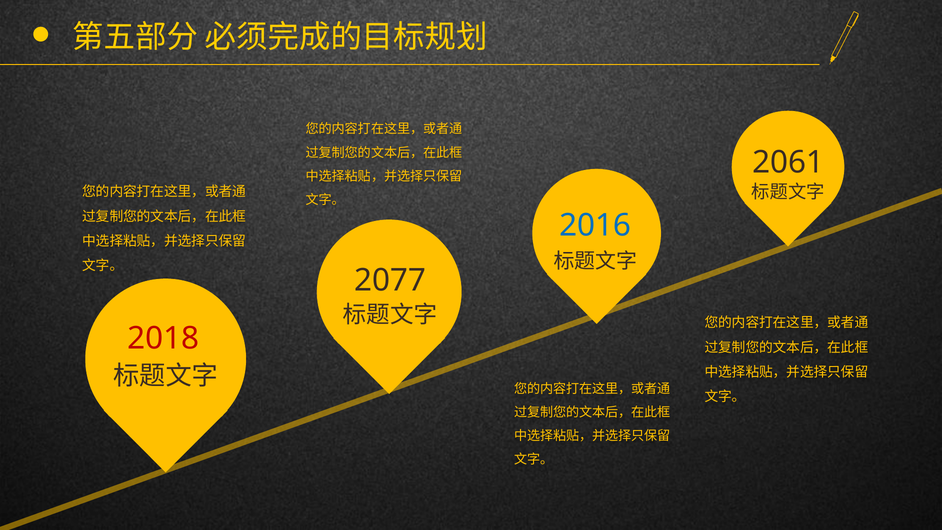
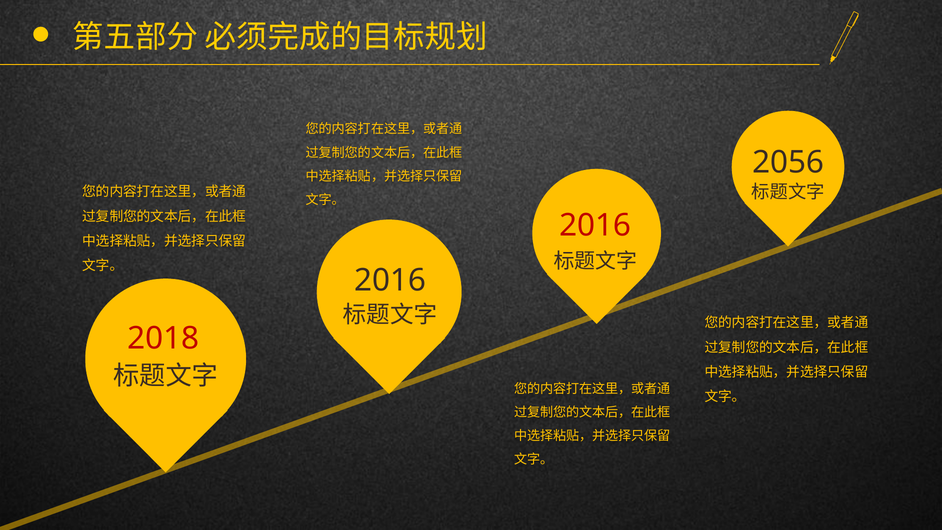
2061: 2061 -> 2056
2016 at (595, 225) colour: blue -> red
2077 at (390, 280): 2077 -> 2016
